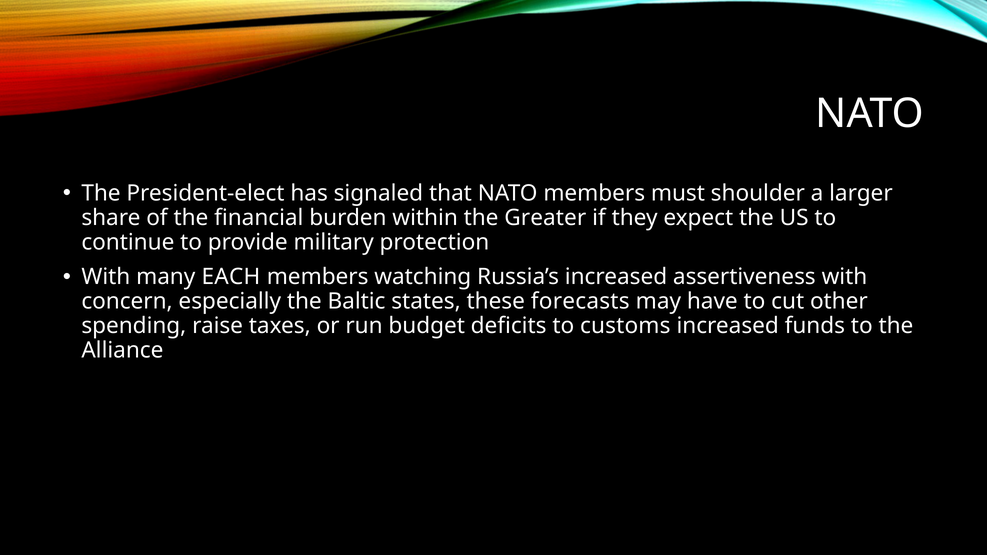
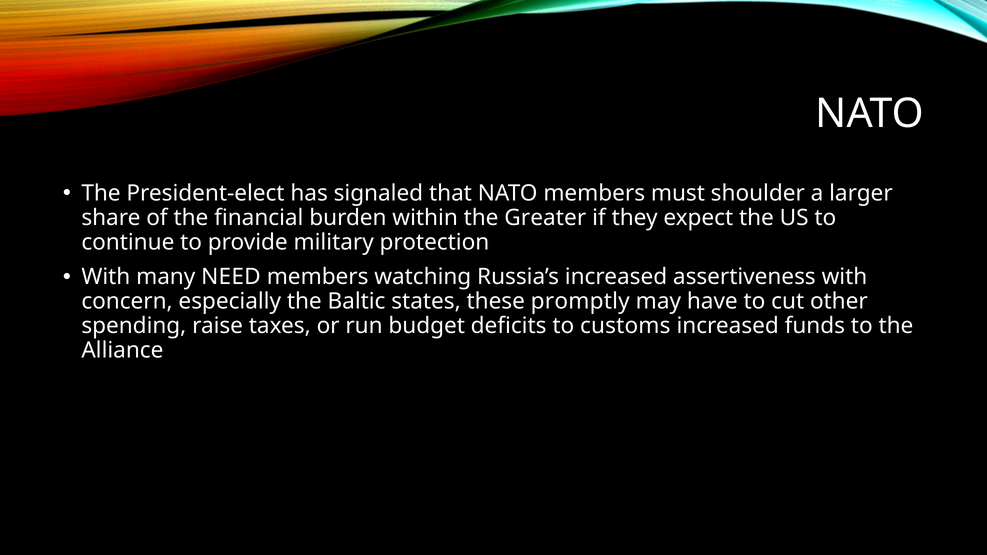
EACH: EACH -> NEED
forecasts: forecasts -> promptly
